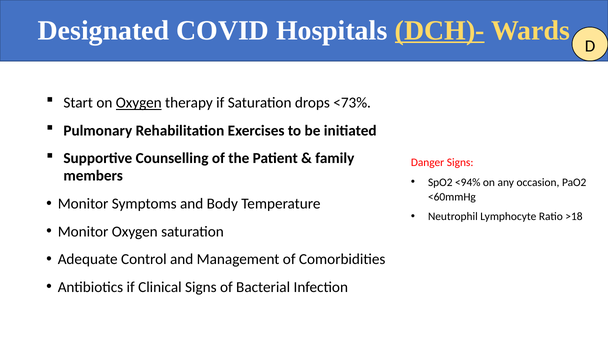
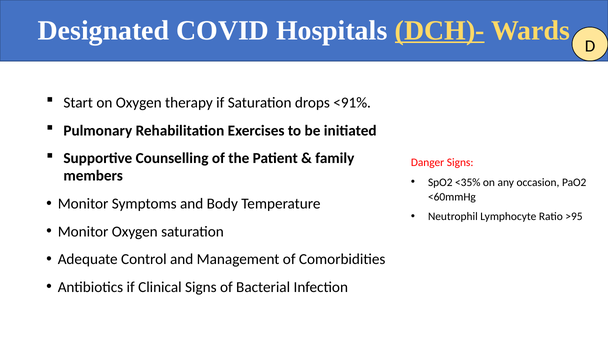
Oxygen at (139, 103) underline: present -> none
<73%: <73% -> <91%
<94%: <94% -> <35%
>18: >18 -> >95
